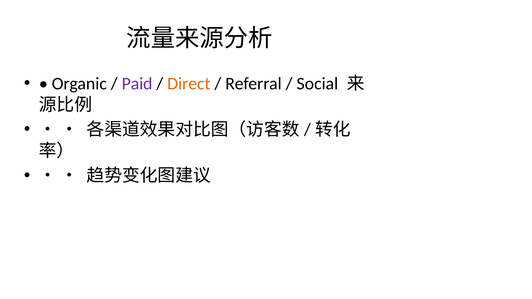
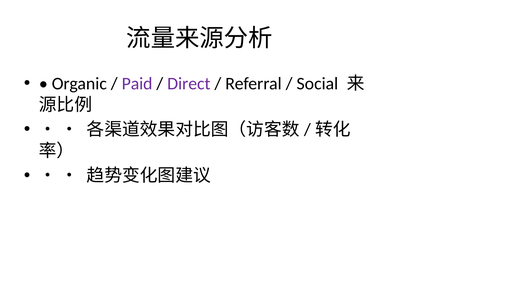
Direct colour: orange -> purple
